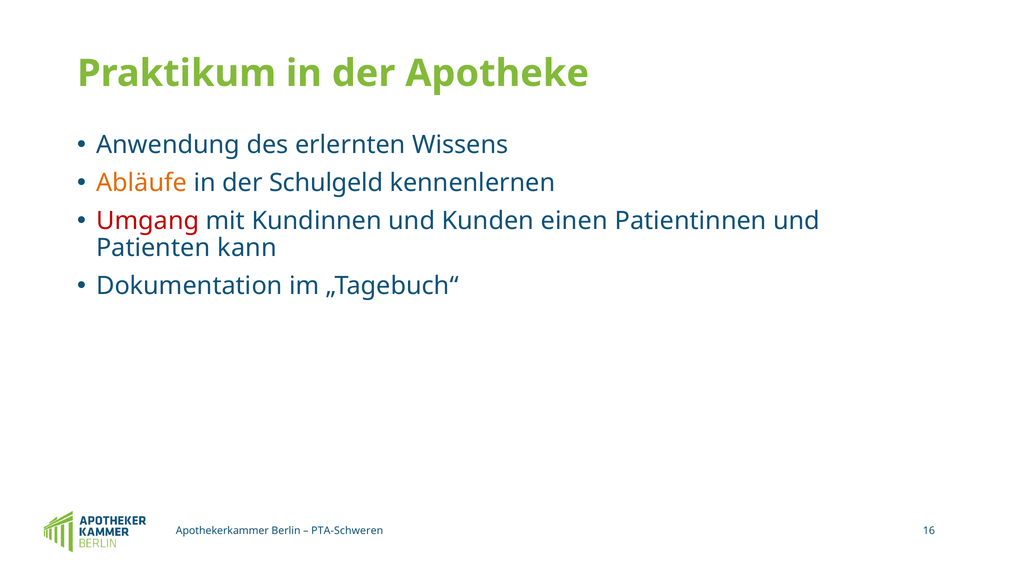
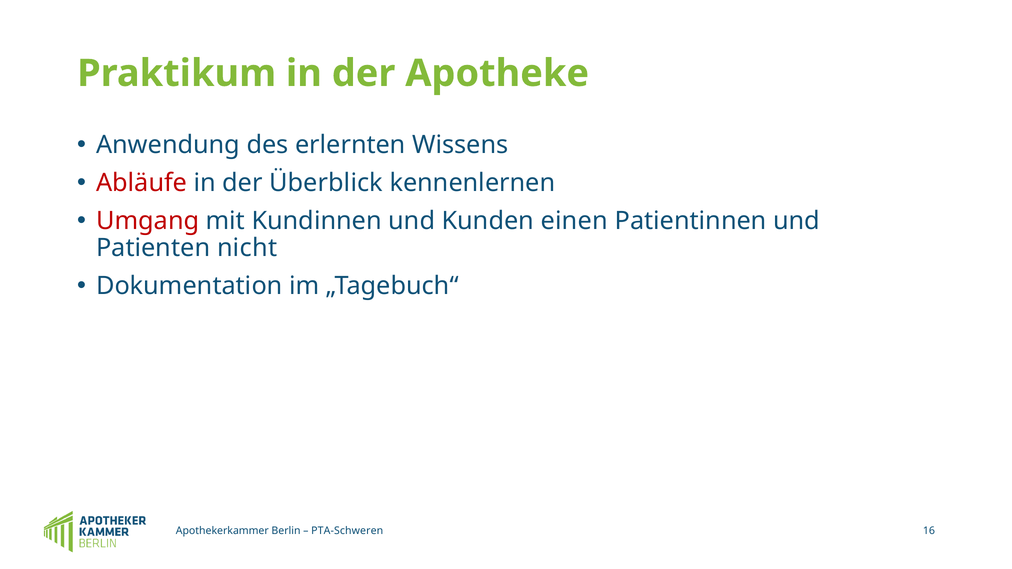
Abläufe colour: orange -> red
Schulgeld: Schulgeld -> Überblick
kann: kann -> nicht
